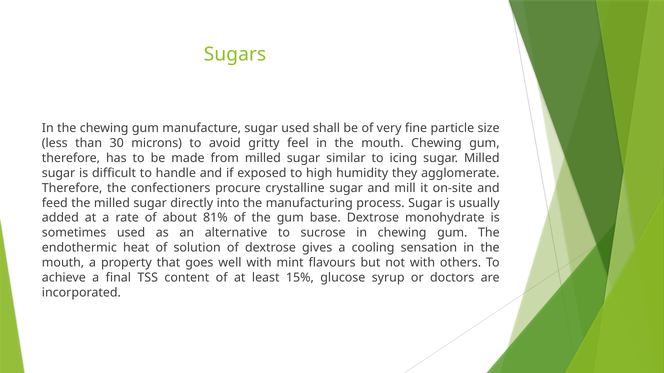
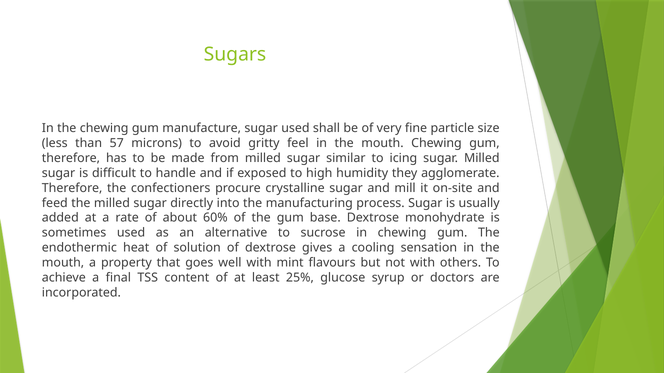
30: 30 -> 57
81%: 81% -> 60%
15%: 15% -> 25%
